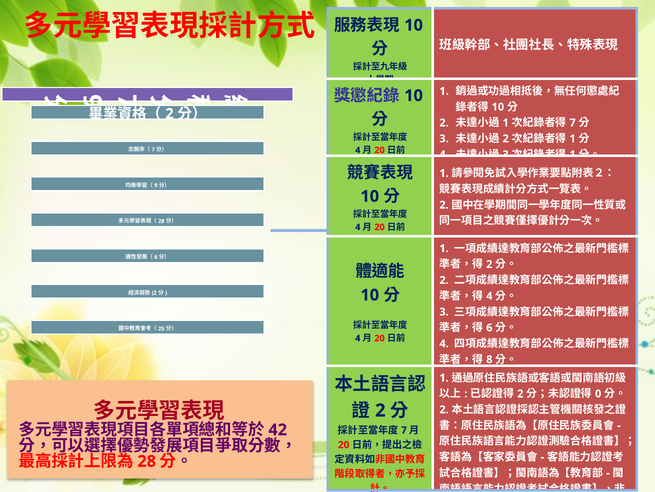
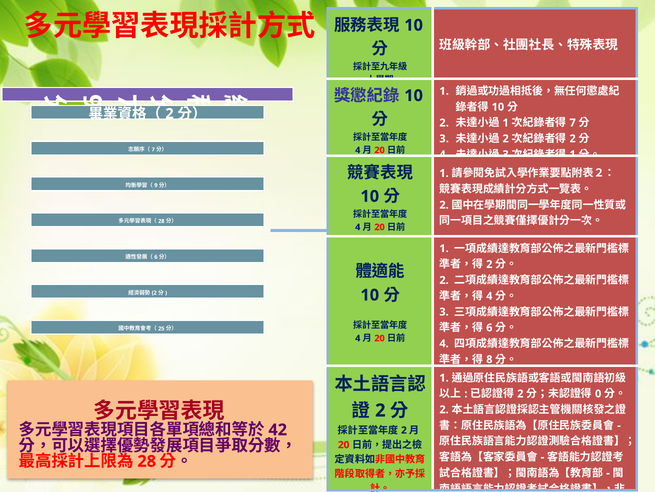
1 at (573, 138): 1 -> 2
7 at (404, 430): 7 -> 2
